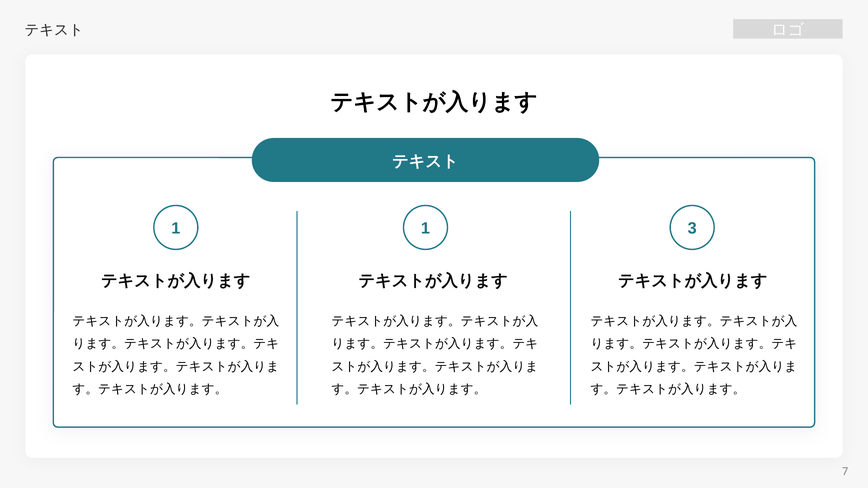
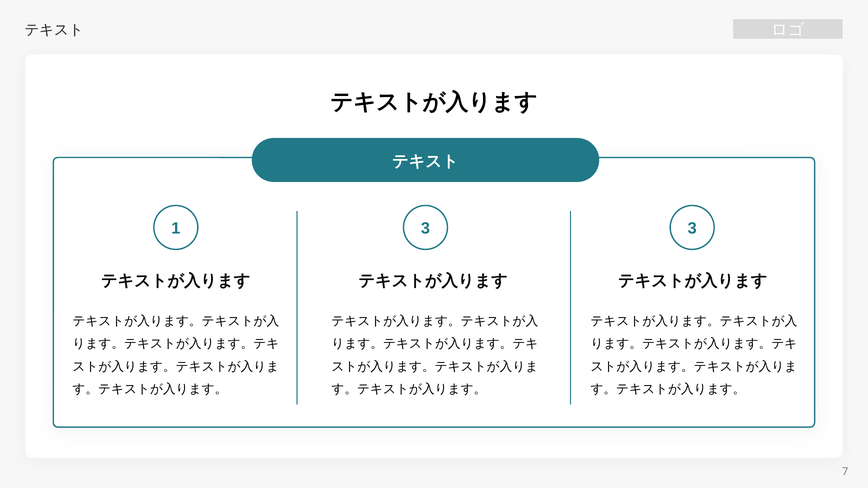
1 1: 1 -> 3
